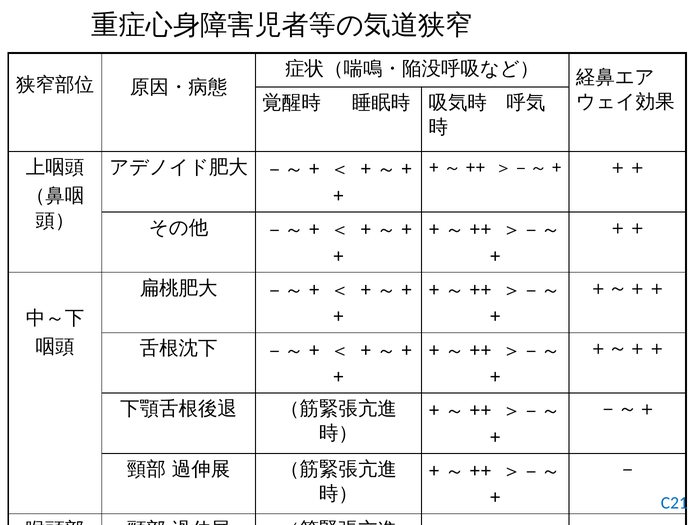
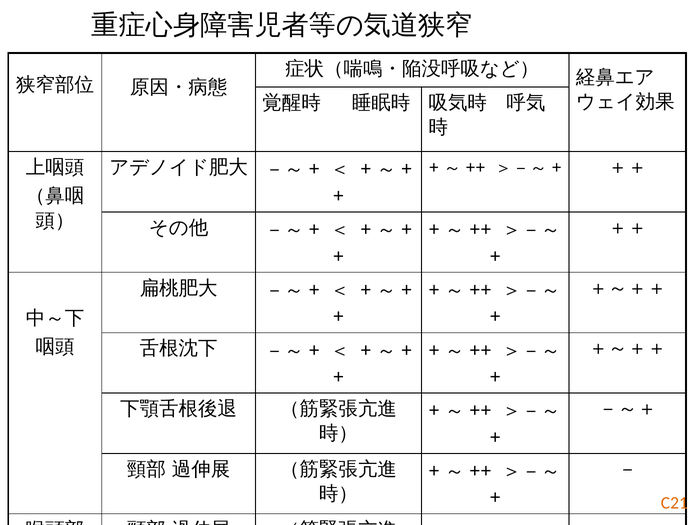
C21 colour: blue -> orange
